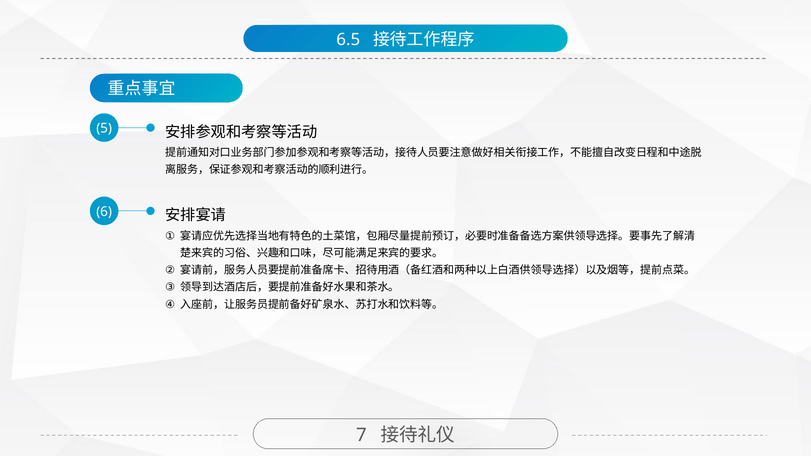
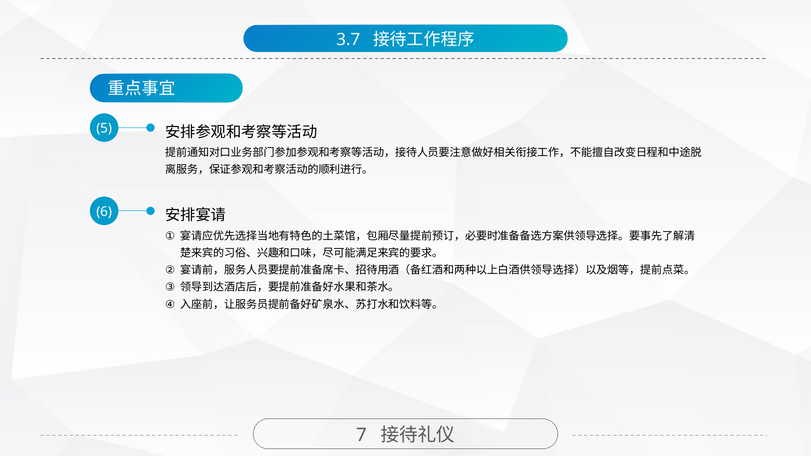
6.5: 6.5 -> 3.7
